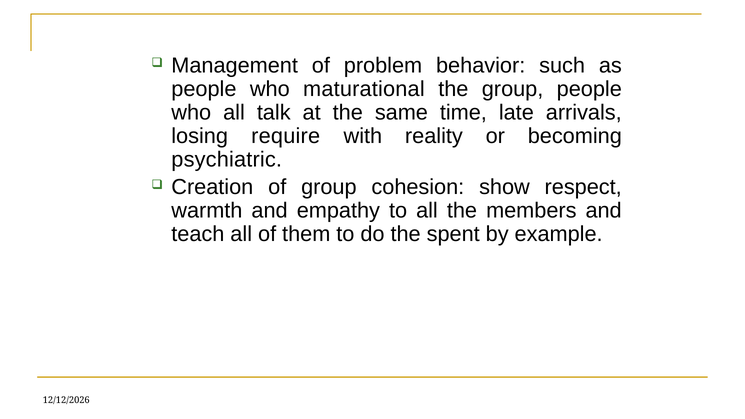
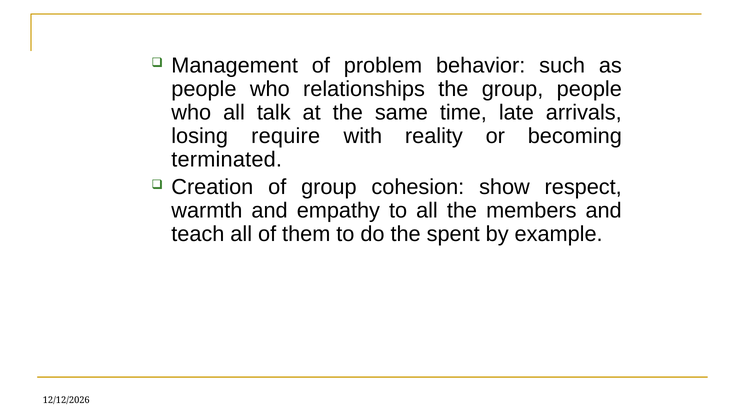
maturational: maturational -> relationships
psychiatric: psychiatric -> terminated
